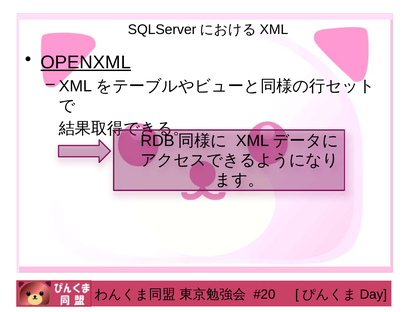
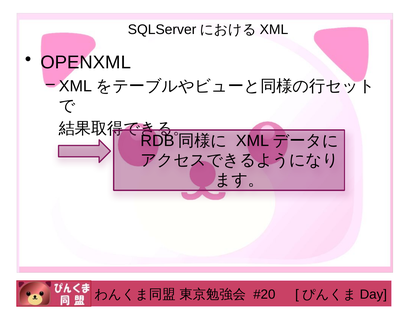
OPENXML underline: present -> none
